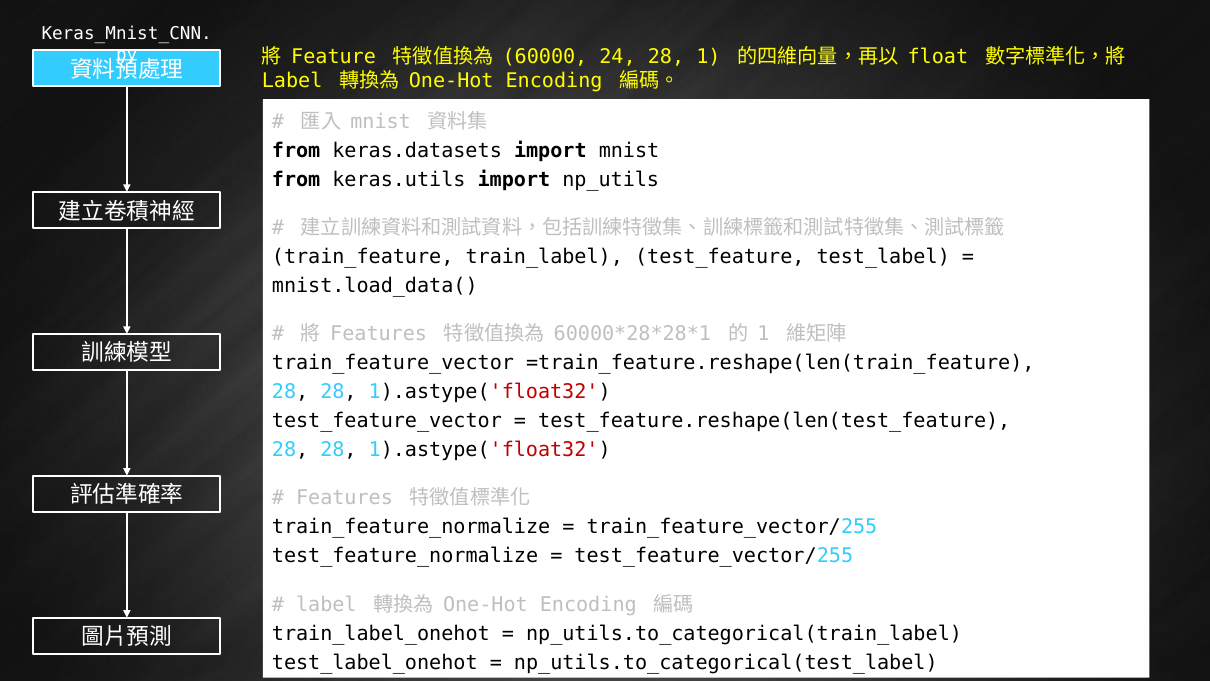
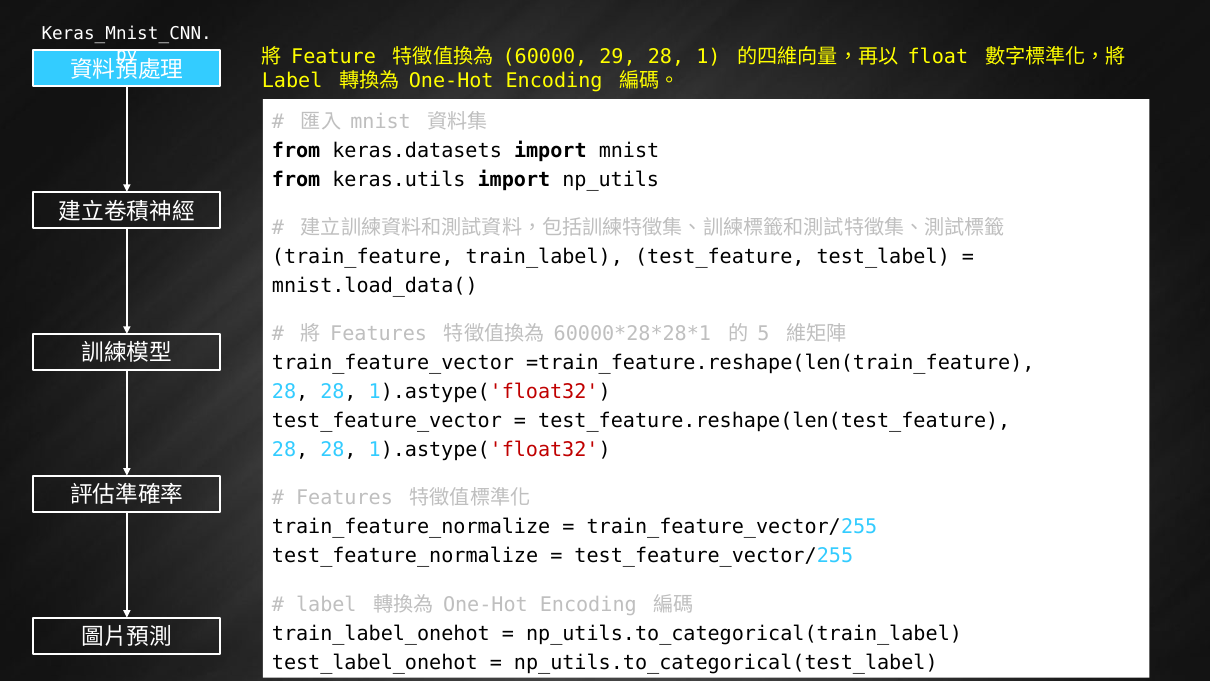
24: 24 -> 29
1 at (764, 334): 1 -> 5
